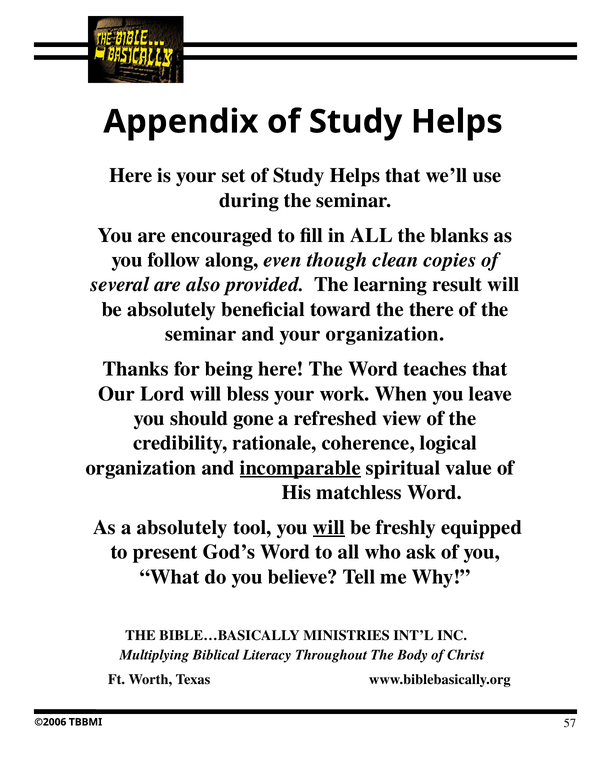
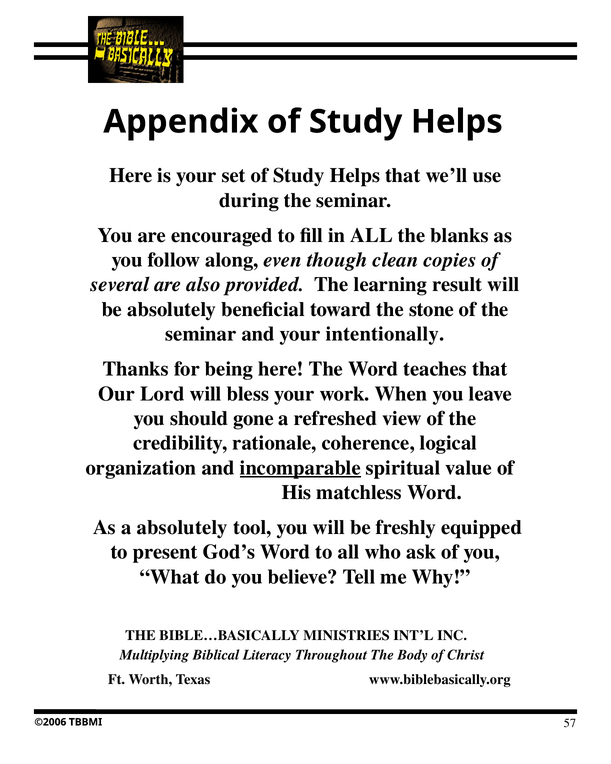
there: there -> stone
your organization: organization -> intentionally
will at (329, 528) underline: present -> none
